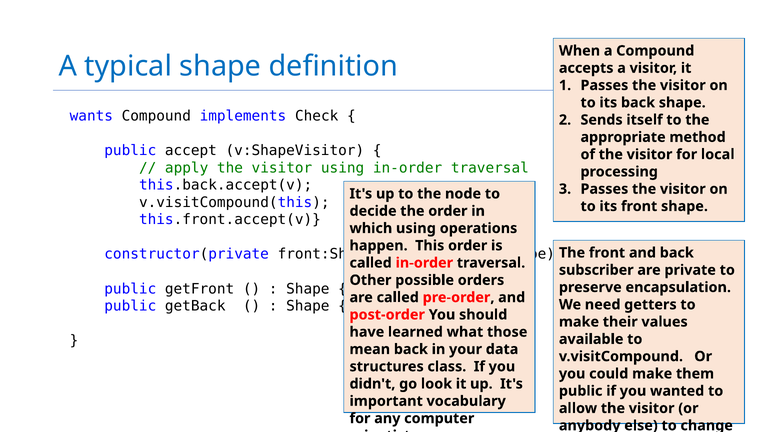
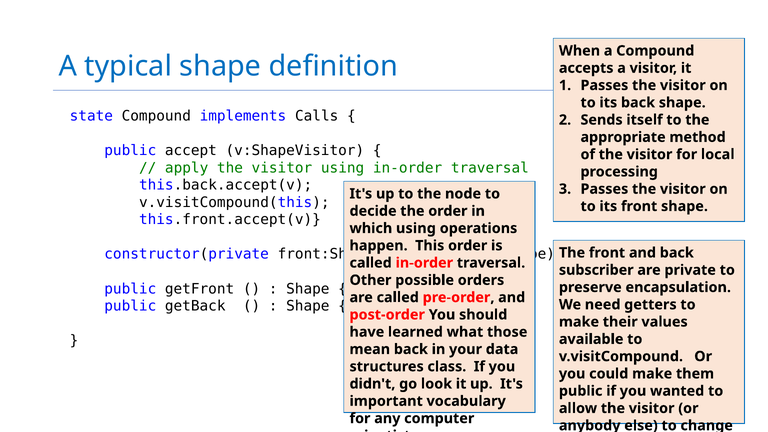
wants: wants -> state
Check: Check -> Calls
